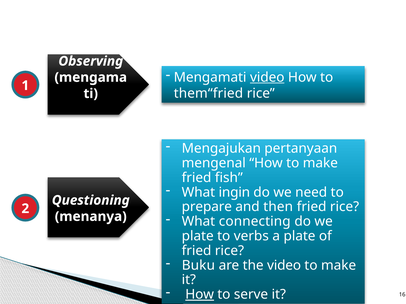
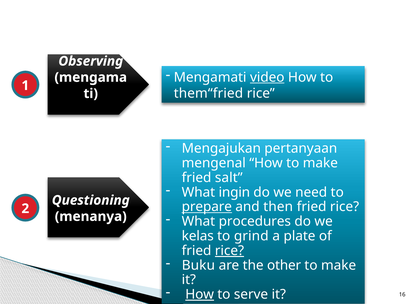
fish: fish -> salt
prepare underline: none -> present
connecting: connecting -> procedures
plate at (198, 236): plate -> kelas
verbs: verbs -> grind
rice at (229, 251) underline: none -> present
the video: video -> other
